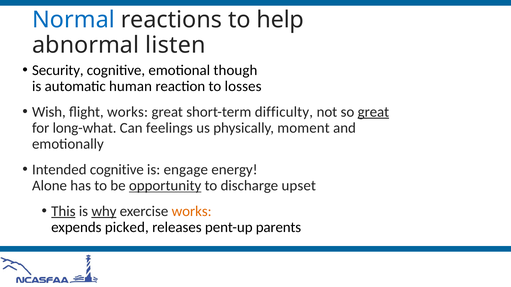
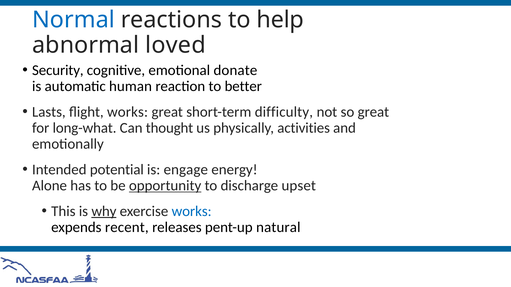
listen: listen -> loved
though: though -> donate
losses: losses -> better
Wish: Wish -> Lasts
great at (373, 112) underline: present -> none
feelings: feelings -> thought
moment: moment -> activities
Intended cognitive: cognitive -> potential
This underline: present -> none
works at (192, 212) colour: orange -> blue
picked: picked -> recent
parents: parents -> natural
